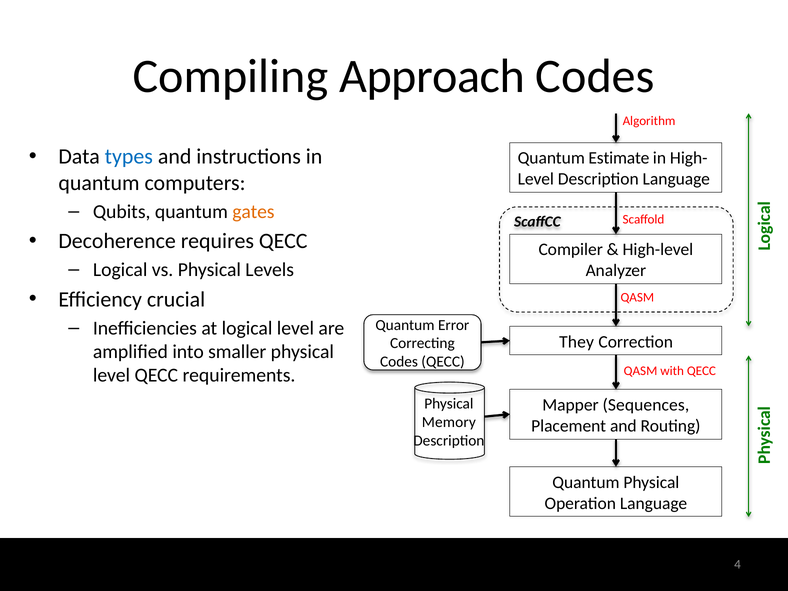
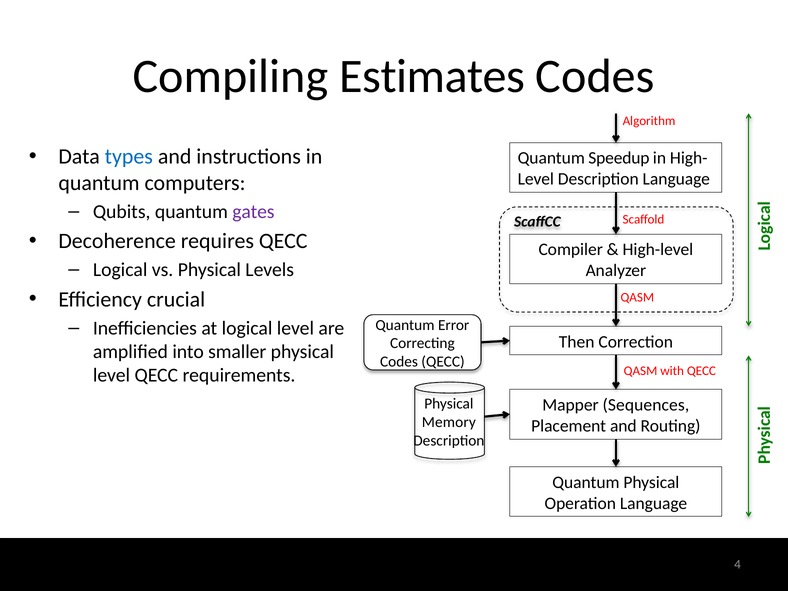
Approach: Approach -> Estimates
Estimate: Estimate -> Speedup
gates colour: orange -> purple
They: They -> Then
